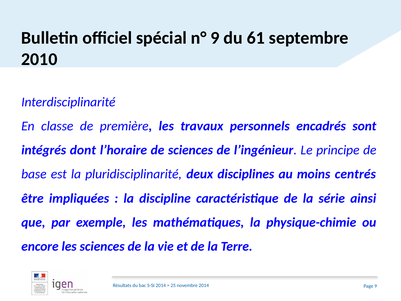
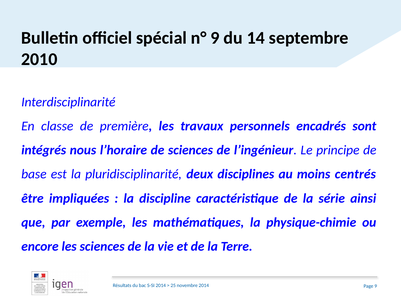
61: 61 -> 14
dont: dont -> nous
